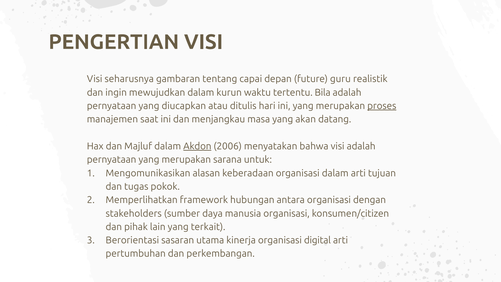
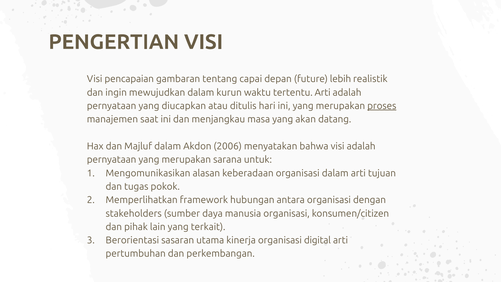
seharusnya: seharusnya -> pencapaian
guru: guru -> lebih
tertentu Bila: Bila -> Arti
Akdon underline: present -> none
